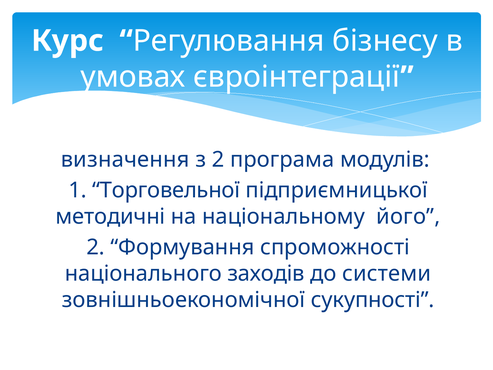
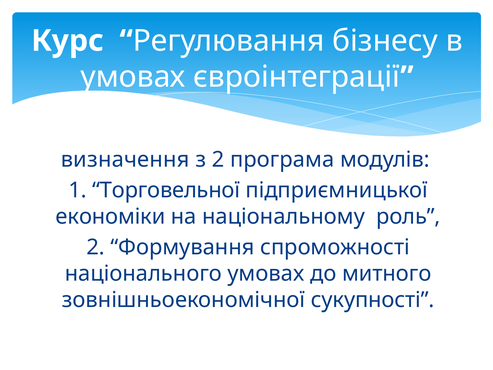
методичні: методичні -> економіки
його: його -> роль
національного заходів: заходів -> умовах
системи: системи -> митного
